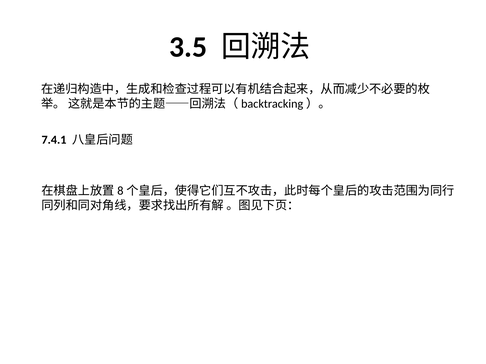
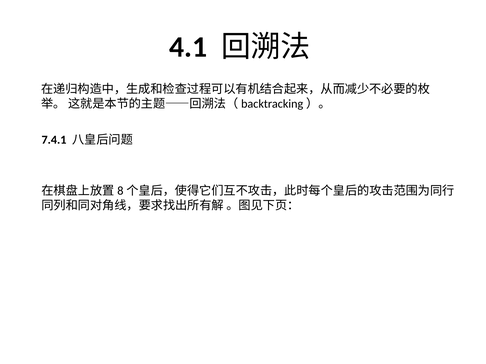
3.5: 3.5 -> 4.1
